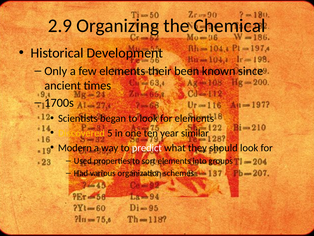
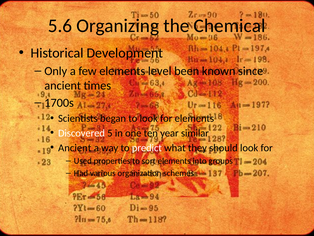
2.9: 2.9 -> 5.6
their: their -> level
Discovered colour: yellow -> white
Modern at (75, 147): Modern -> Ancient
